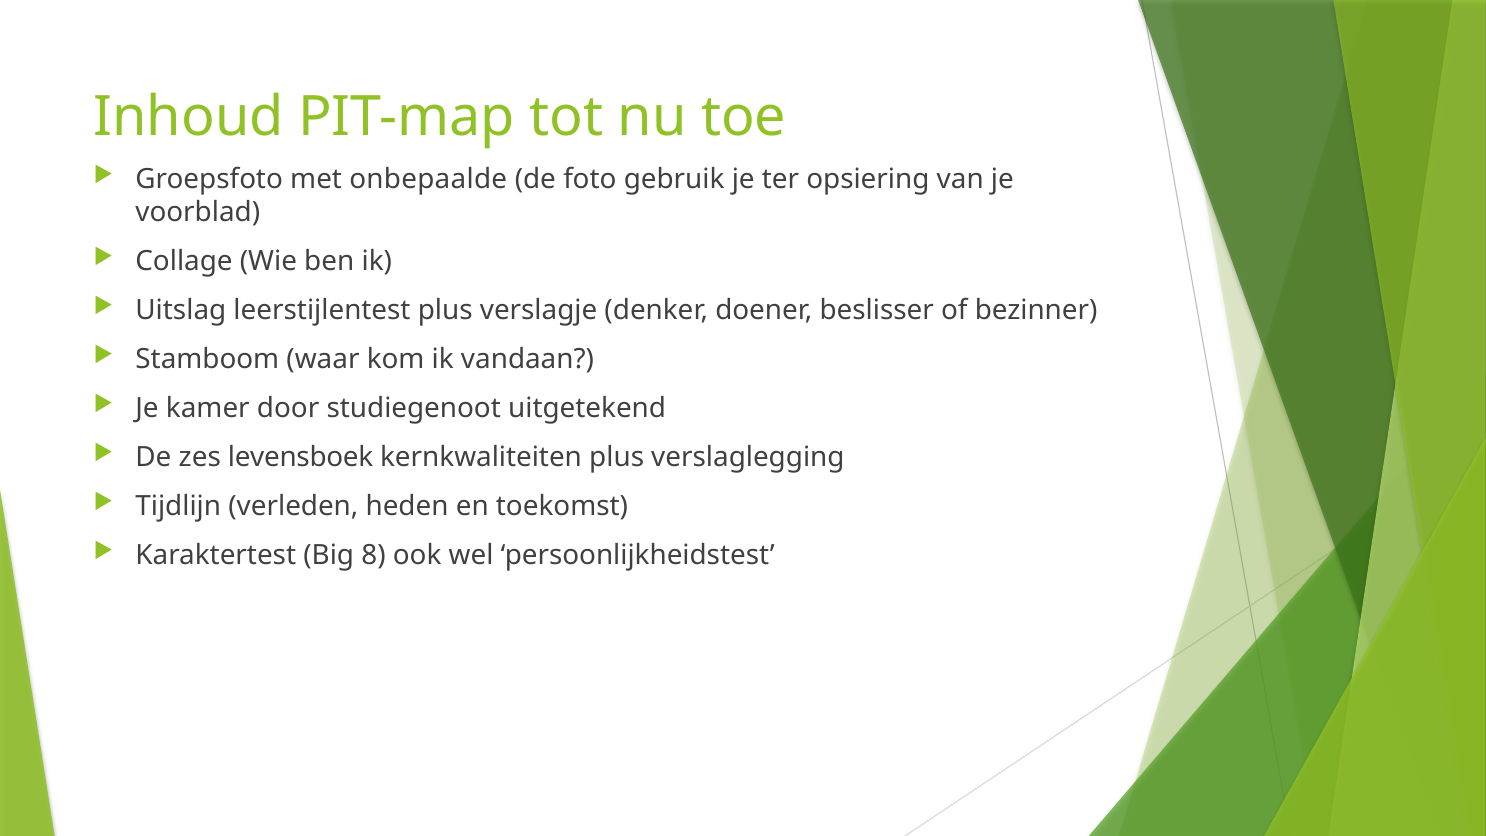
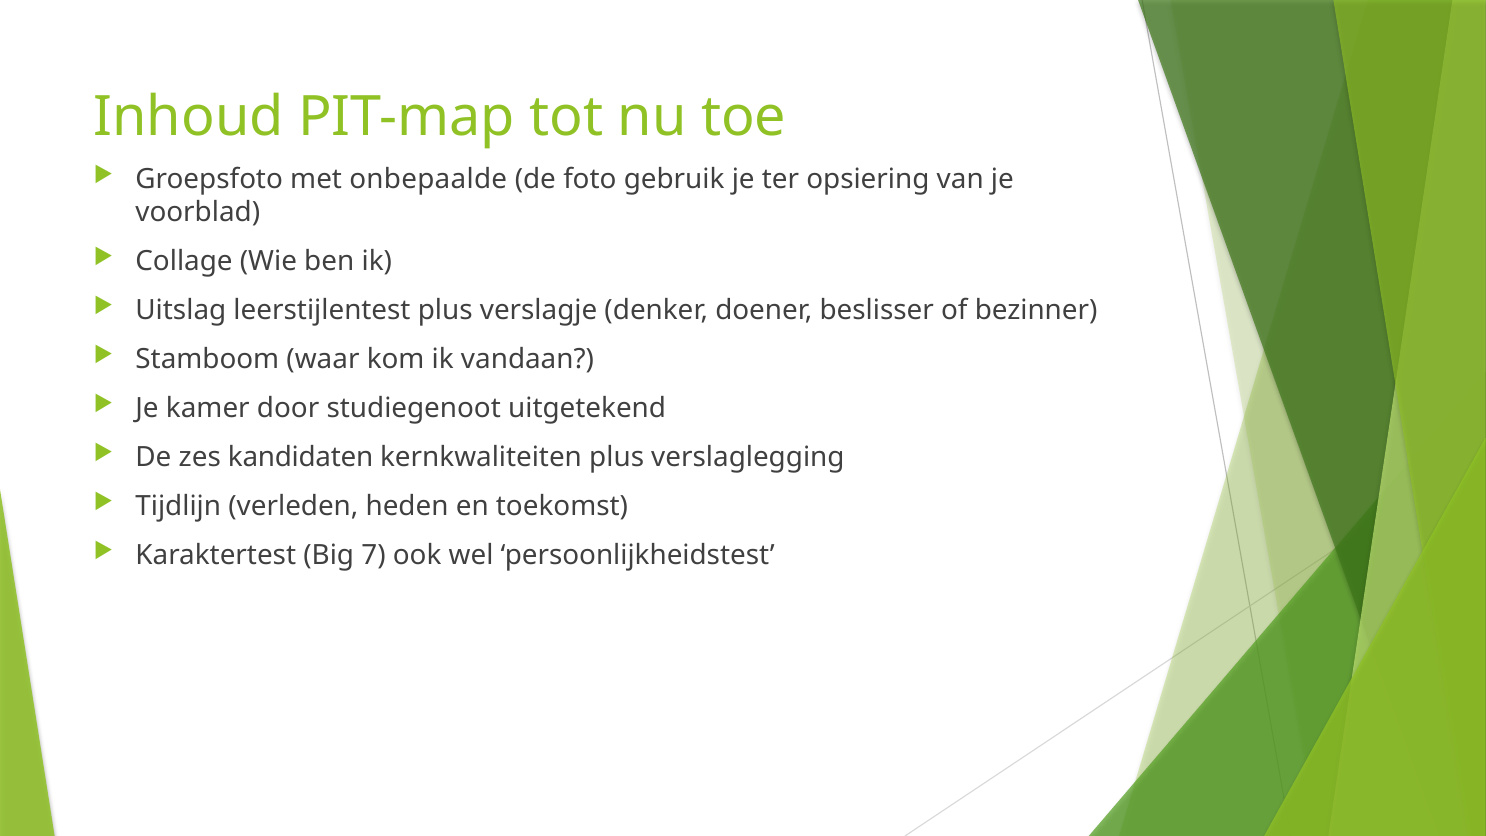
levensboek: levensboek -> kandidaten
8: 8 -> 7
